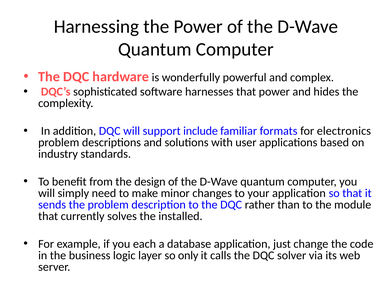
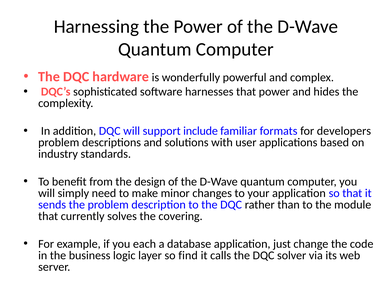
electronics: electronics -> developers
installed: installed -> covering
only: only -> find
